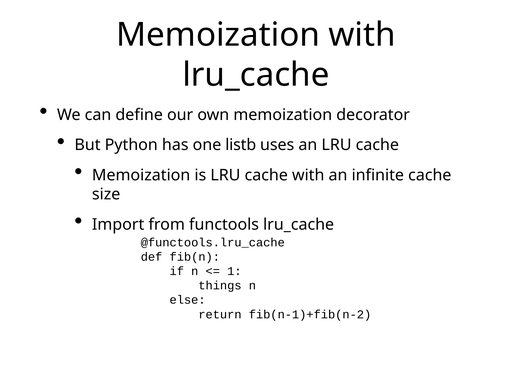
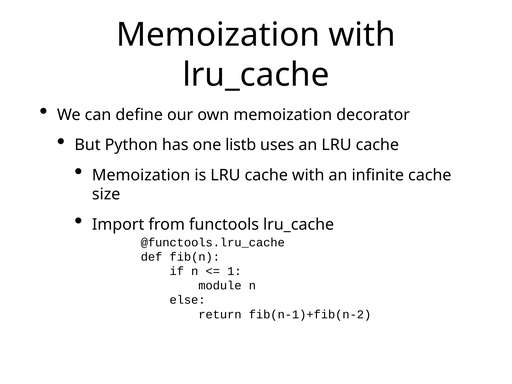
things: things -> module
